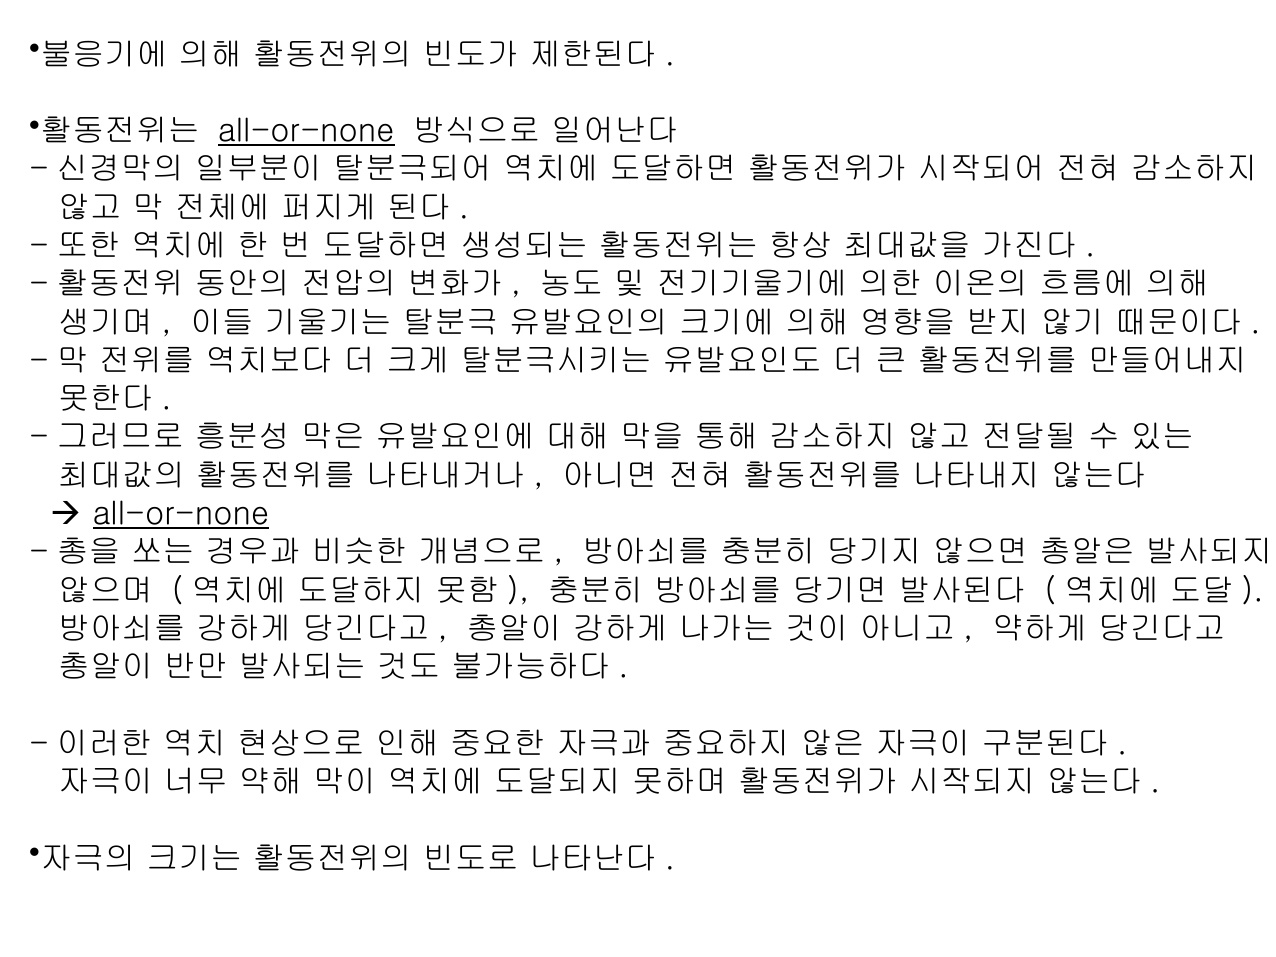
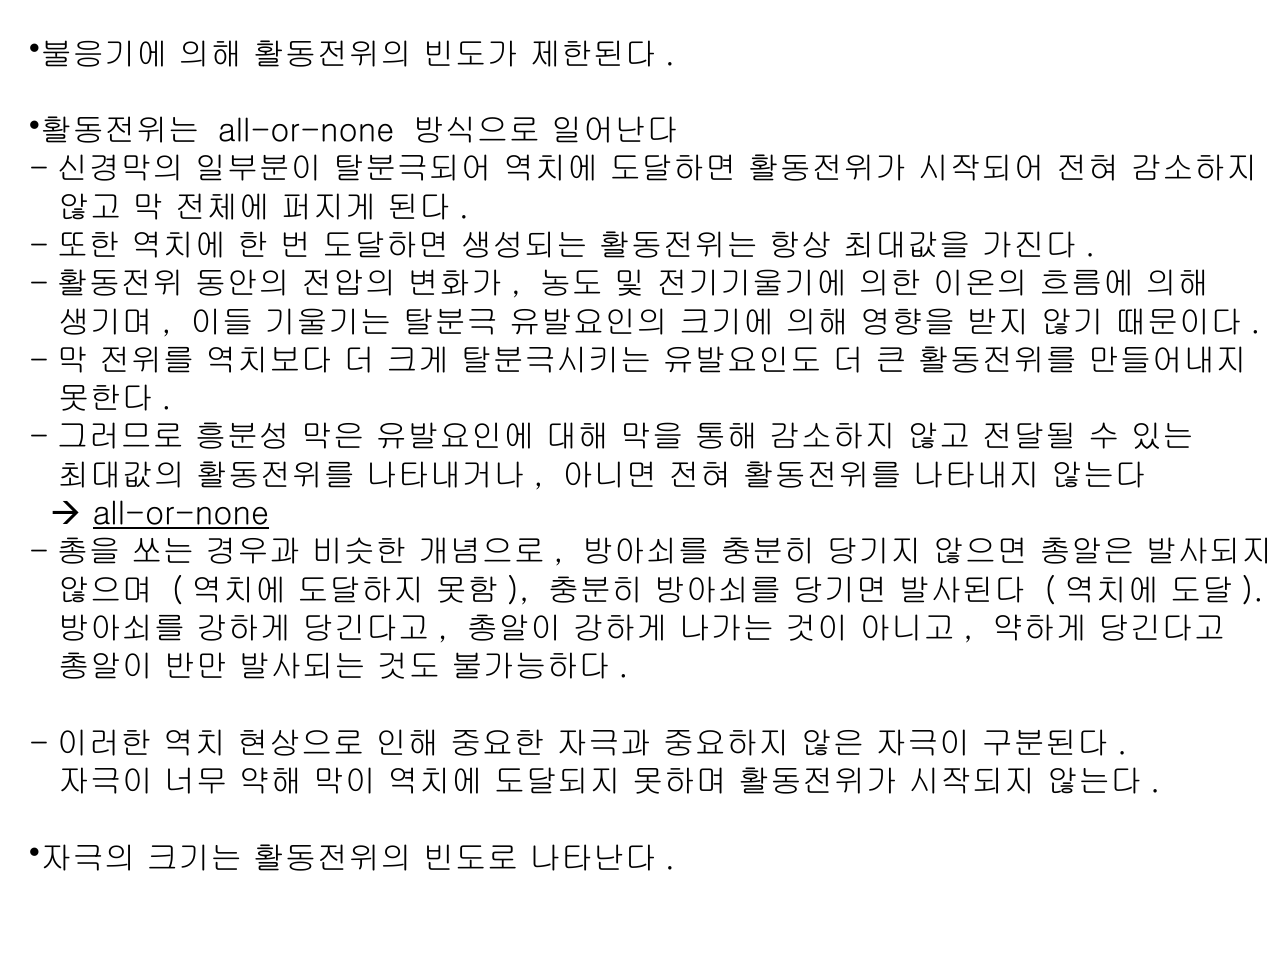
all-or-none at (306, 131) underline: present -> none
